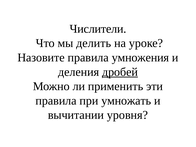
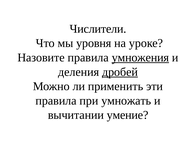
делить: делить -> уровня
умножения underline: none -> present
уровня: уровня -> умение
